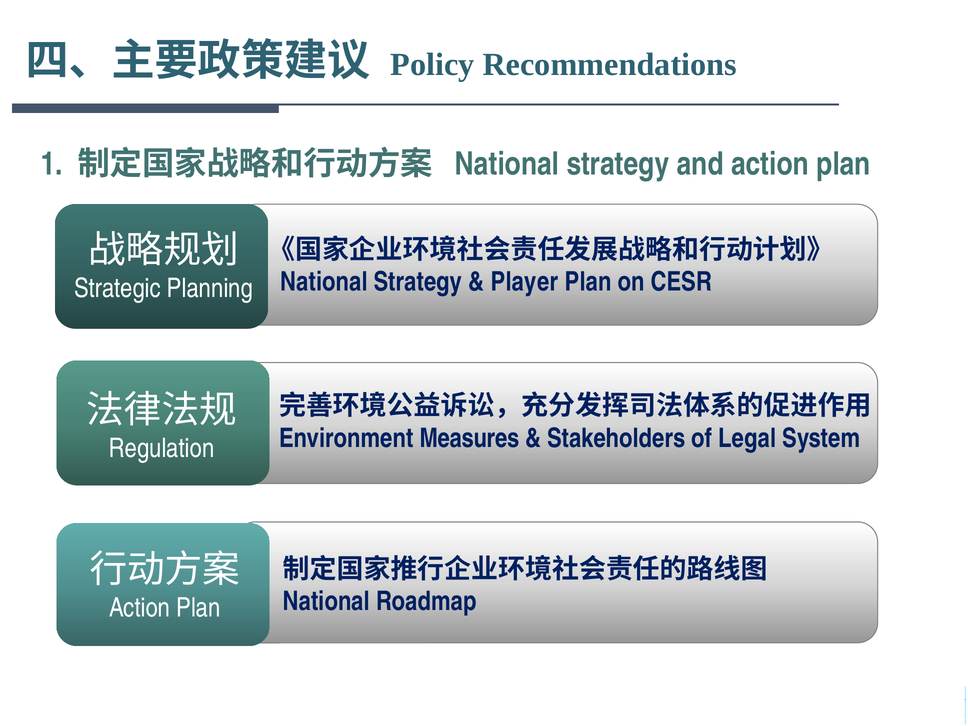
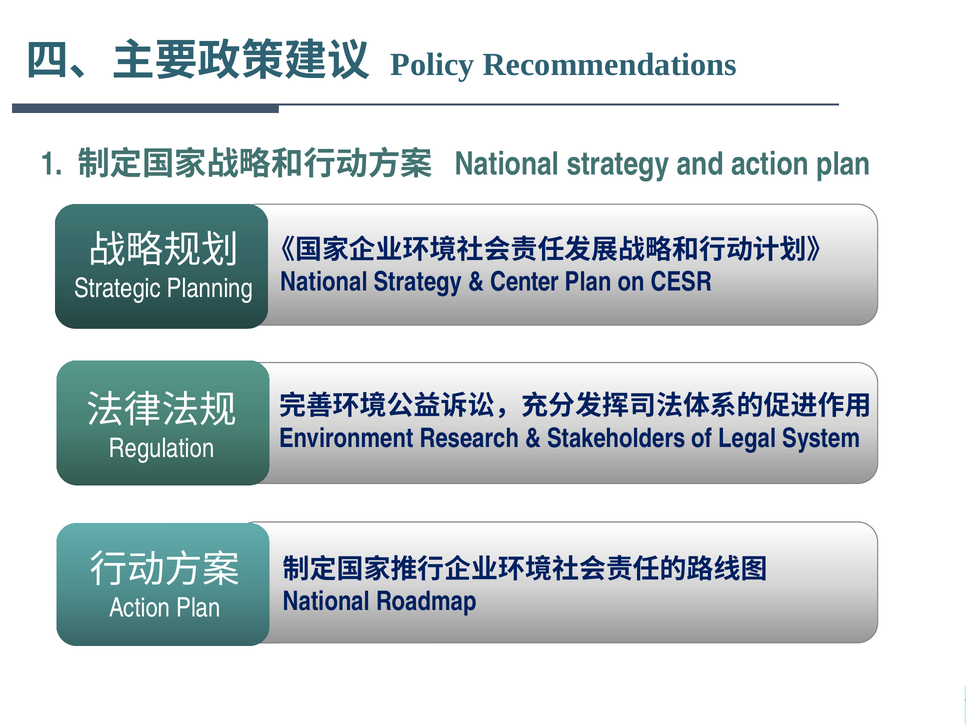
Player: Player -> Center
Measures: Measures -> Research
